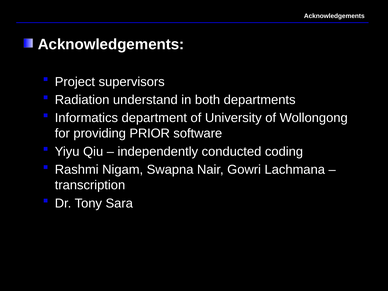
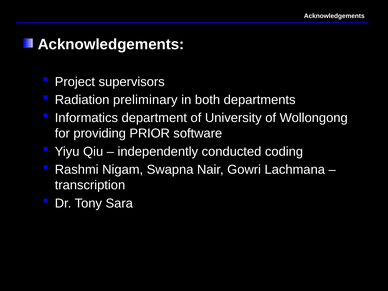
understand: understand -> preliminary
